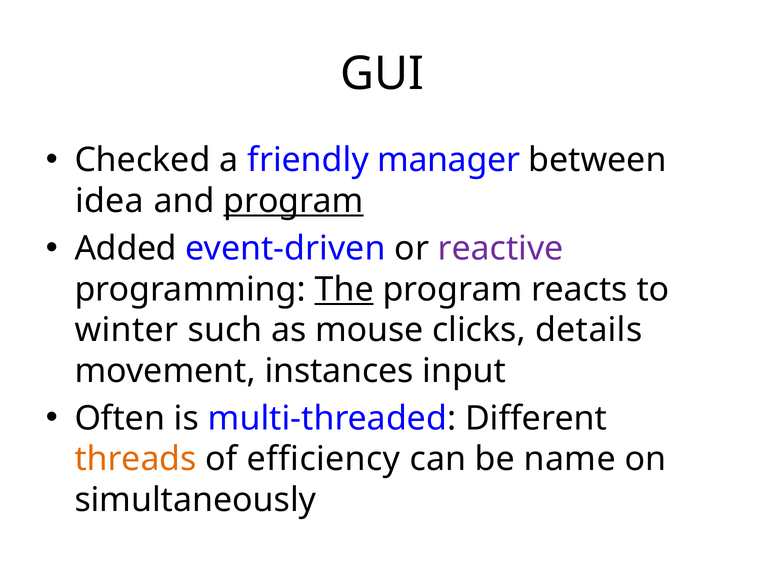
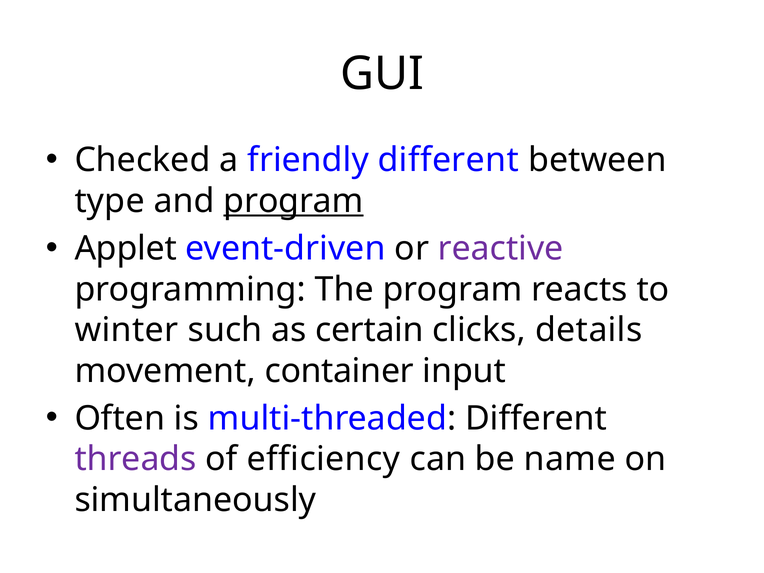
friendly manager: manager -> different
idea: idea -> type
Added: Added -> Applet
The underline: present -> none
mouse: mouse -> certain
instances: instances -> container
threads colour: orange -> purple
